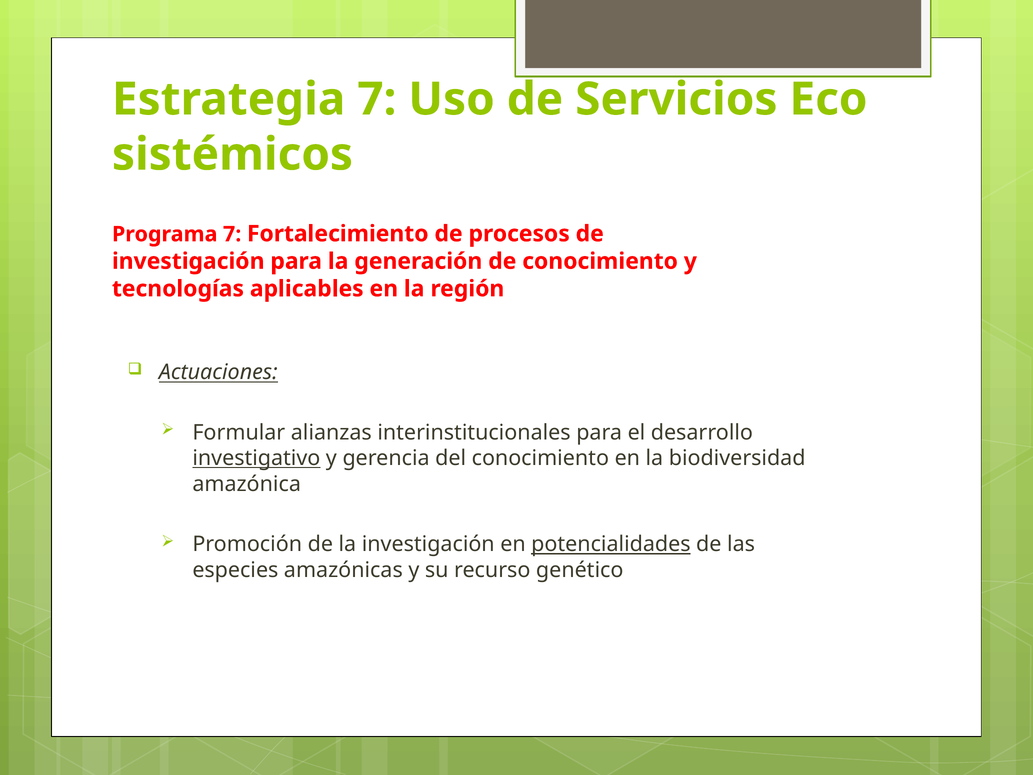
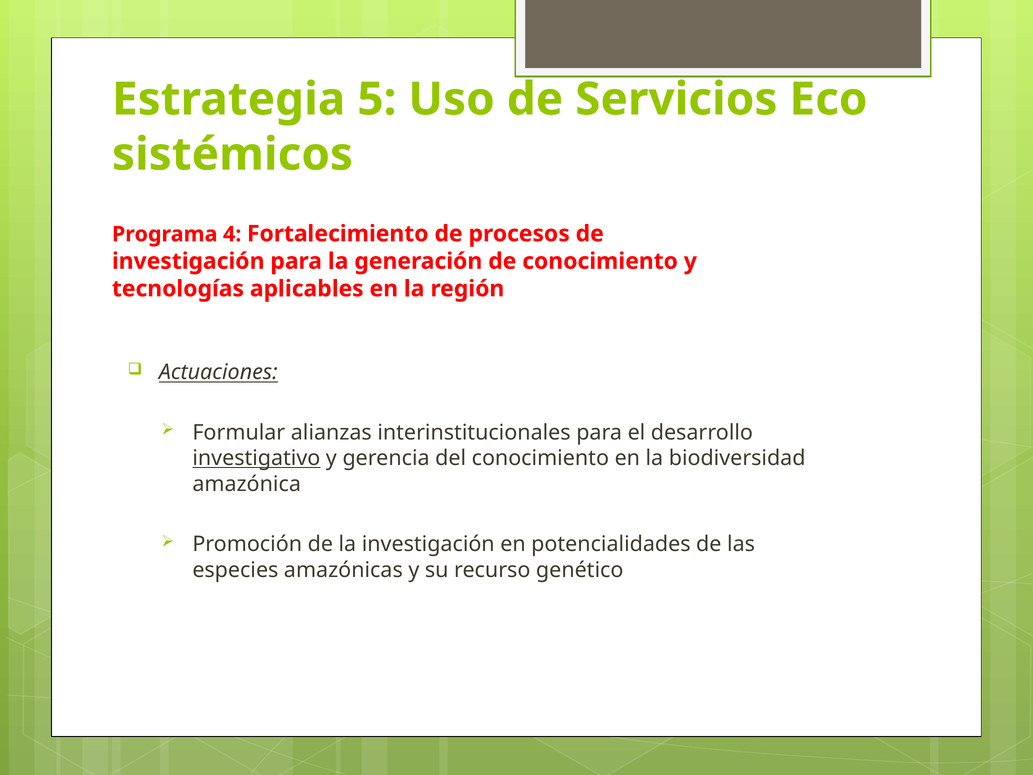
Estrategia 7: 7 -> 5
Programa 7: 7 -> 4
potencialidades underline: present -> none
